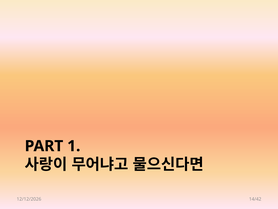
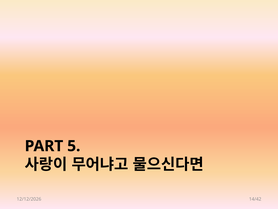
1: 1 -> 5
